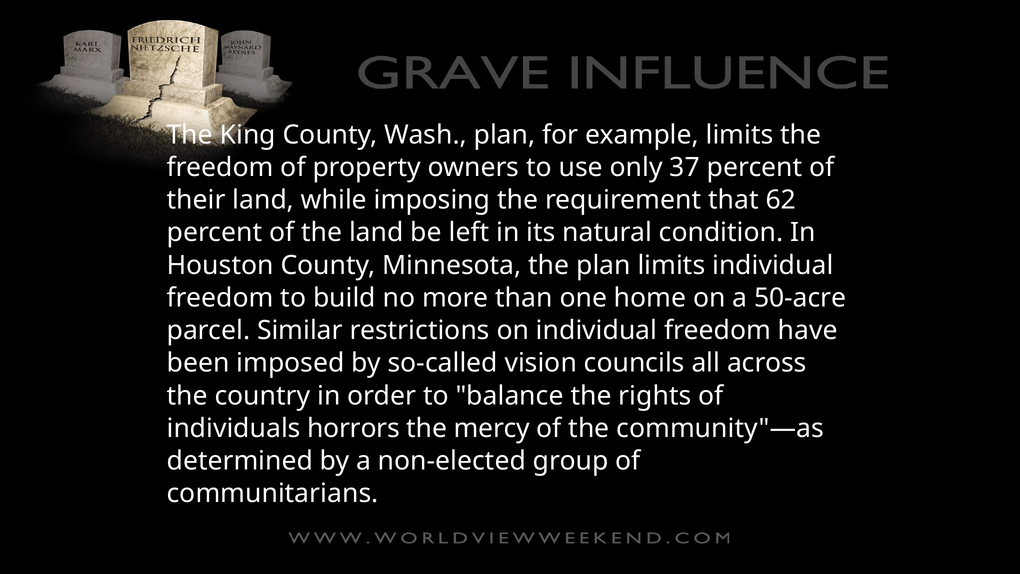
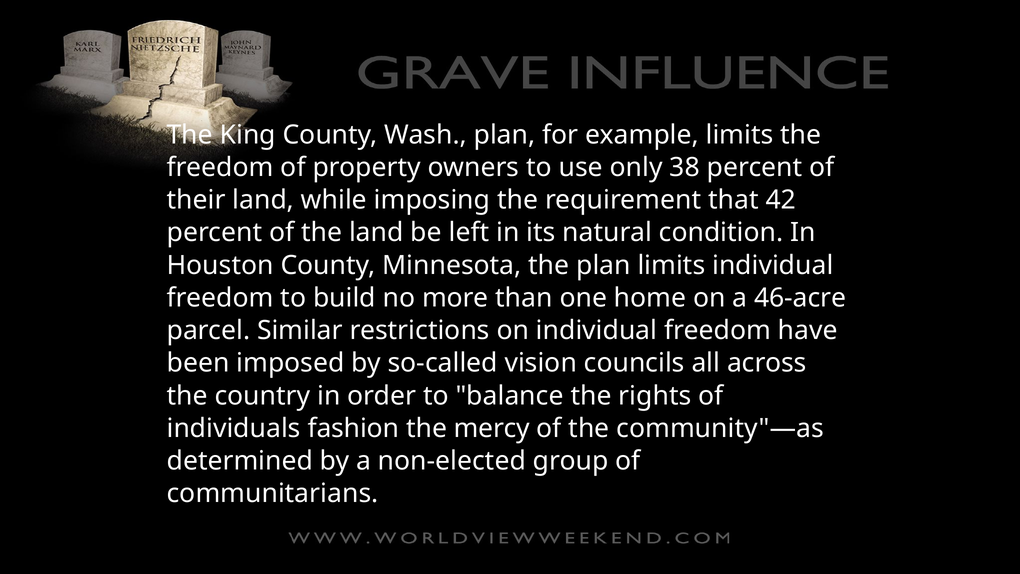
37: 37 -> 38
62: 62 -> 42
50-acre: 50-acre -> 46-acre
horrors: horrors -> fashion
